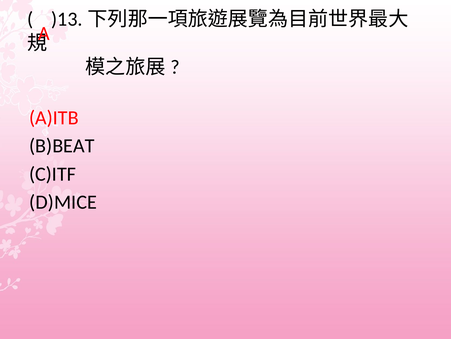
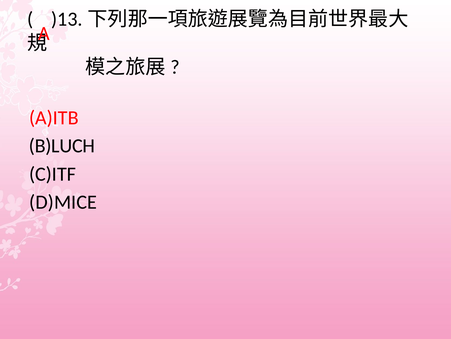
B)BEAT: B)BEAT -> B)LUCH
